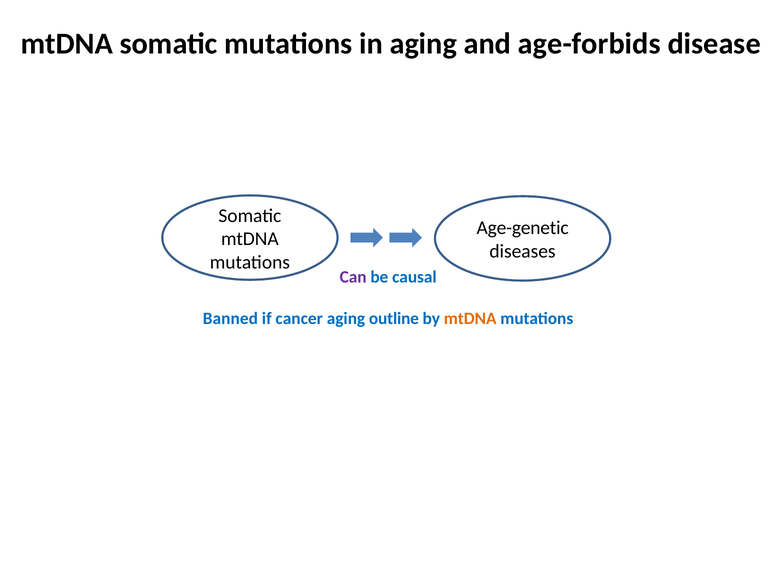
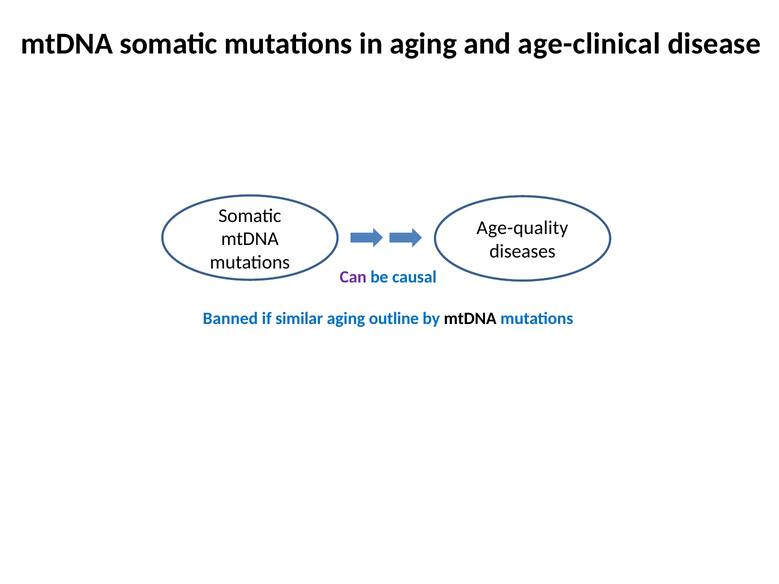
age-forbids: age-forbids -> age-clinical
Age-genetic: Age-genetic -> Age-quality
cancer: cancer -> similar
mtDNA at (470, 319) colour: orange -> black
